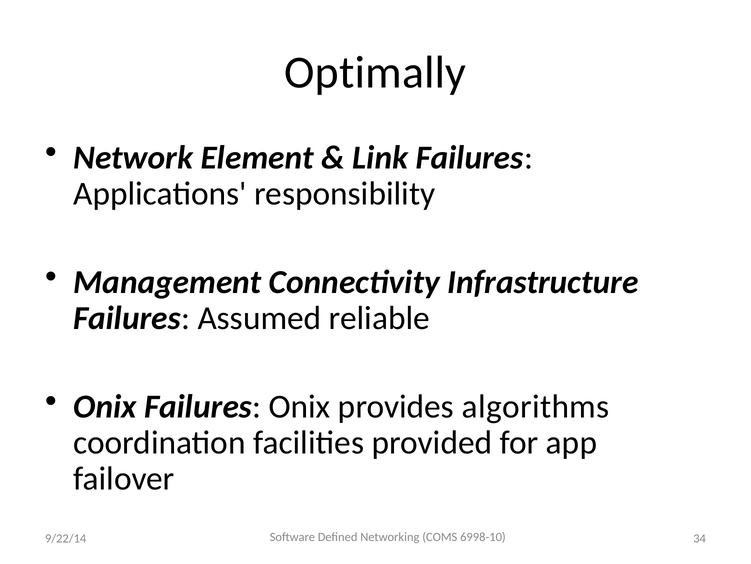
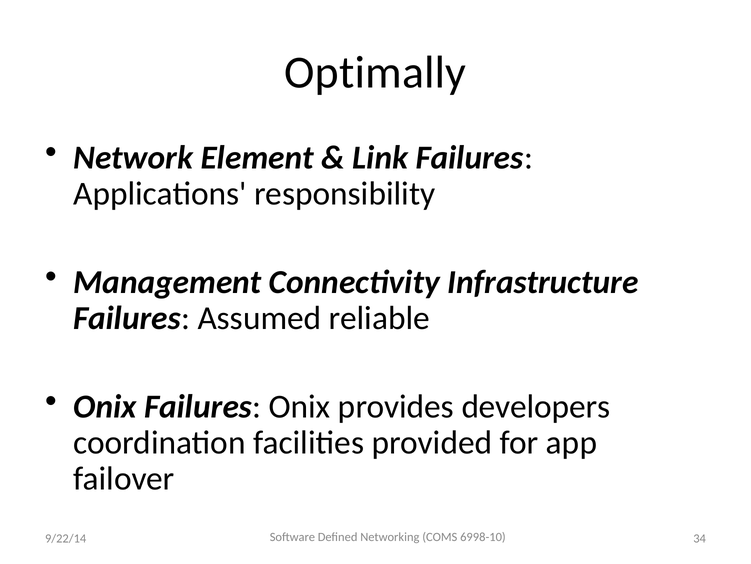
algorithms: algorithms -> developers
